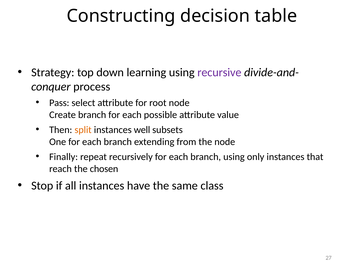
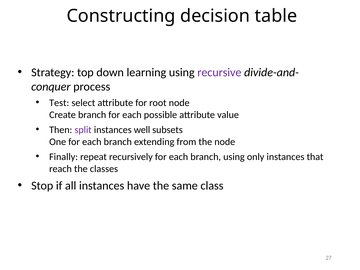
Pass: Pass -> Test
split colour: orange -> purple
chosen: chosen -> classes
